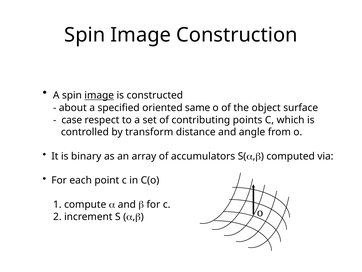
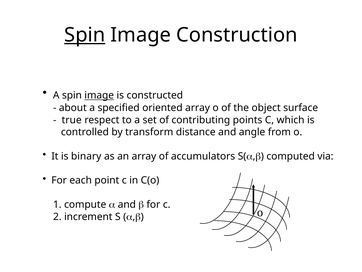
Spin at (85, 35) underline: none -> present
oriented same: same -> array
case: case -> true
